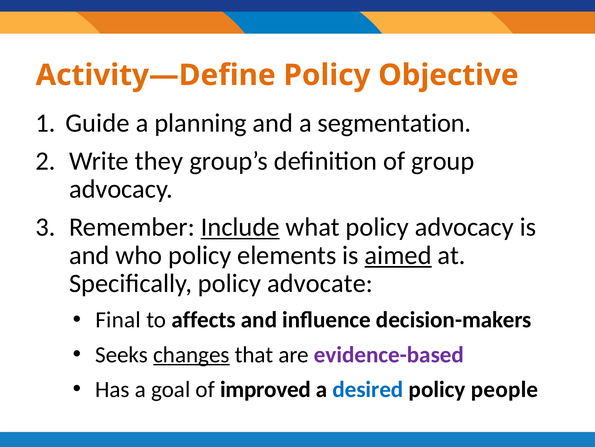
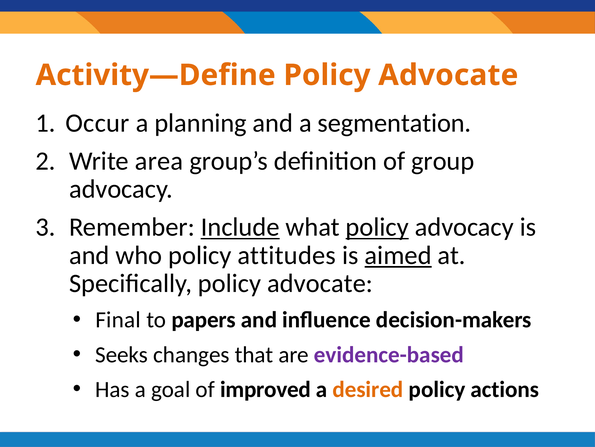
Activity—Define Policy Objective: Objective -> Advocate
Guide: Guide -> Occur
they: they -> area
policy at (377, 227) underline: none -> present
elements: elements -> attitudes
affects: affects -> papers
changes underline: present -> none
desired colour: blue -> orange
people: people -> actions
